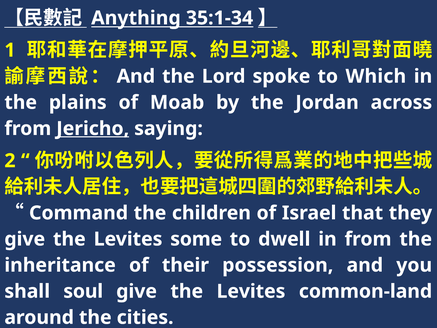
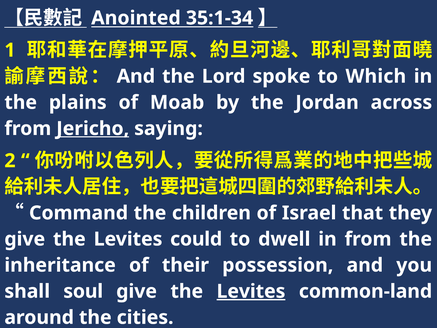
Anything: Anything -> Anointed
some: some -> could
Levites at (251, 291) underline: none -> present
